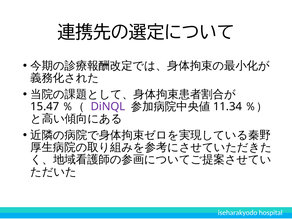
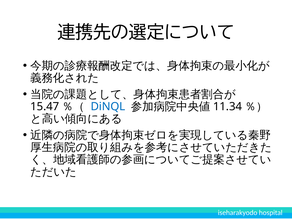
DiNQL colour: purple -> blue
